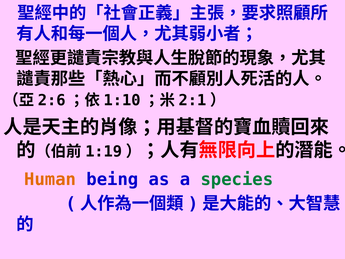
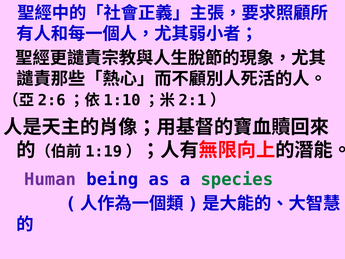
Human colour: orange -> purple
